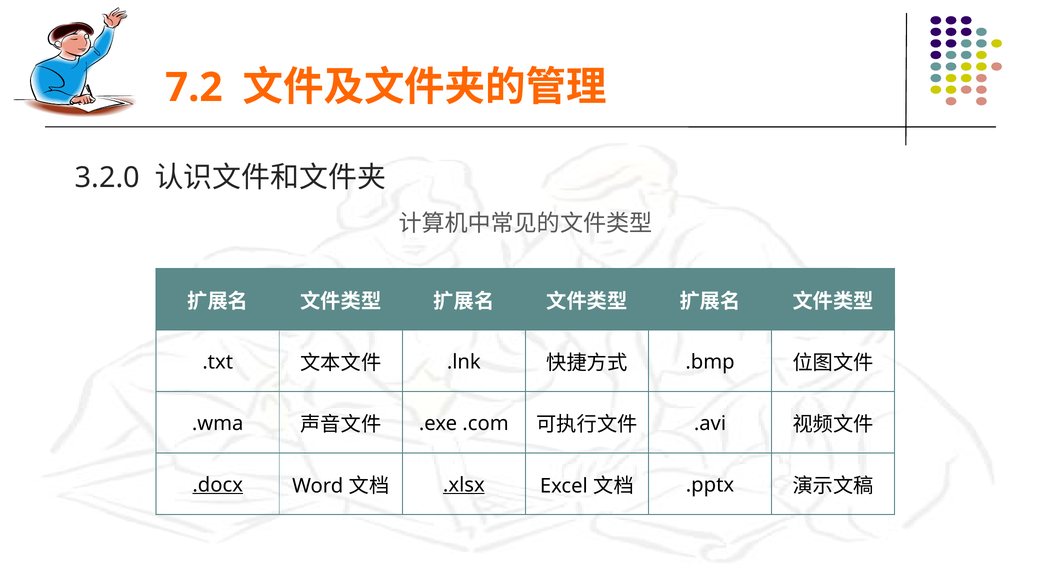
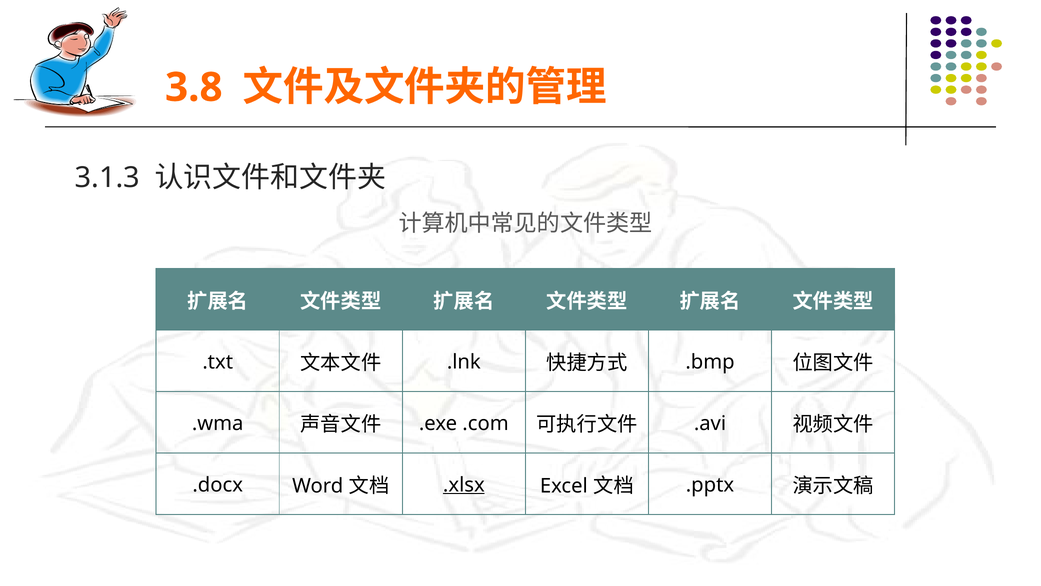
7.2: 7.2 -> 3.8
3.2.0: 3.2.0 -> 3.1.3
.docx underline: present -> none
